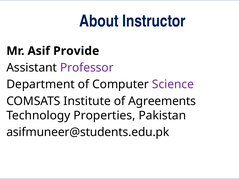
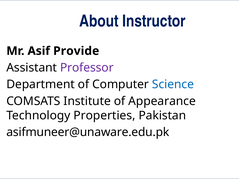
Science colour: purple -> blue
Agreements: Agreements -> Appearance
asifmuneer@students.edu.pk: asifmuneer@students.edu.pk -> asifmuneer@unaware.edu.pk
